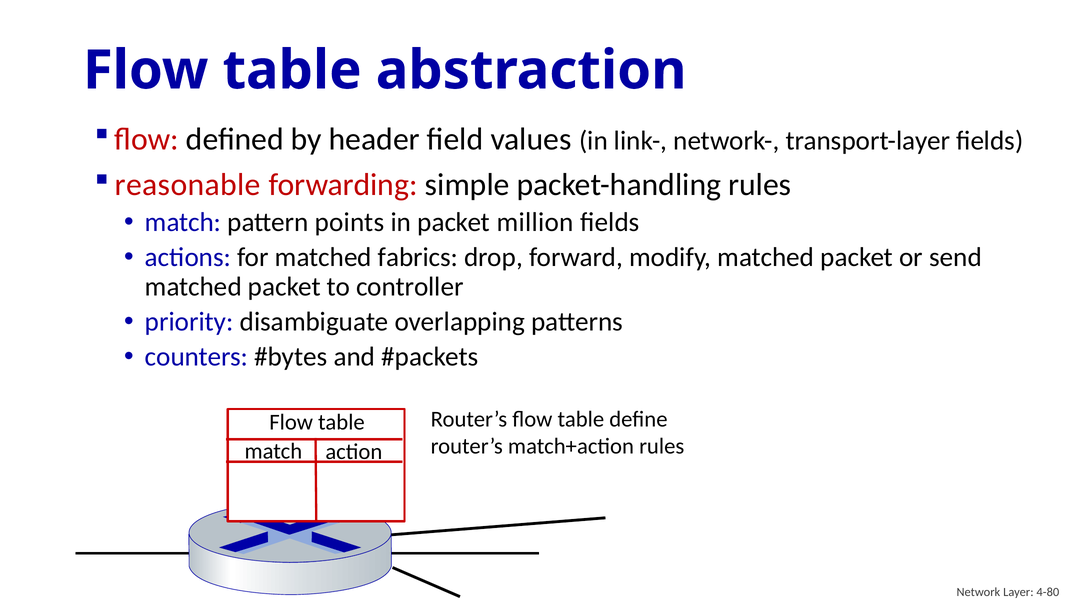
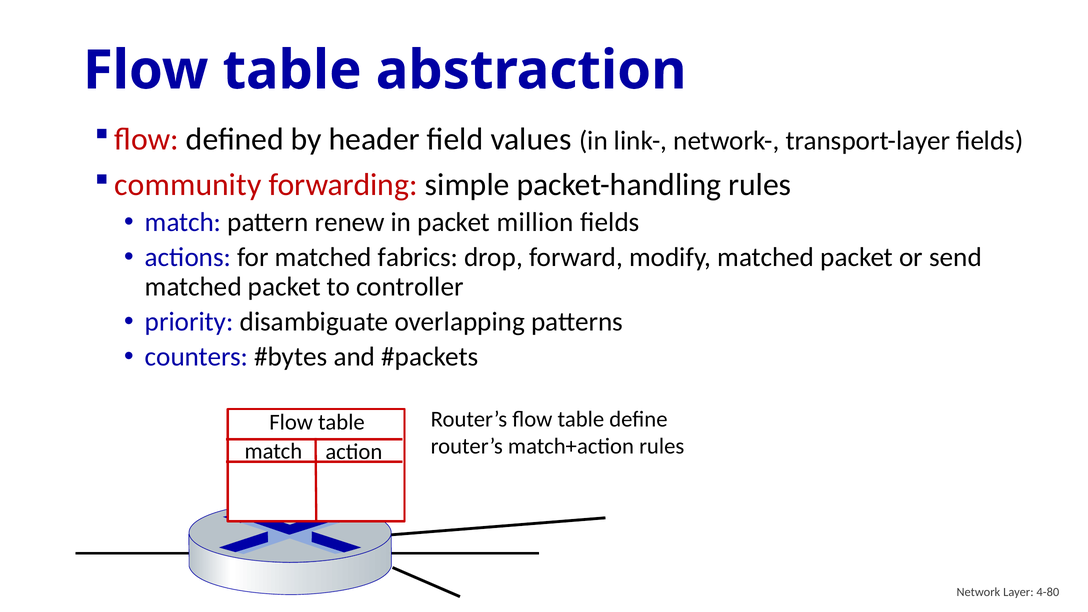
reasonable: reasonable -> community
points: points -> renew
